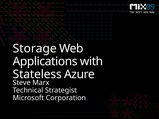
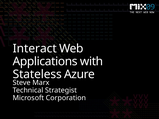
Storage: Storage -> Interact
